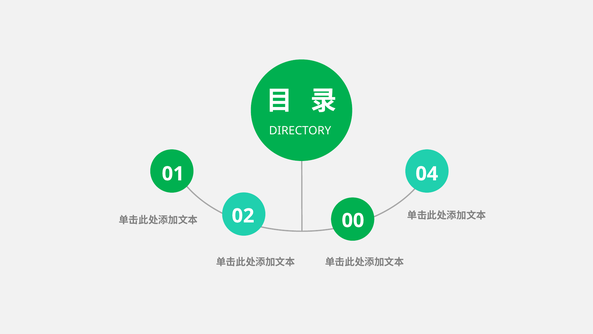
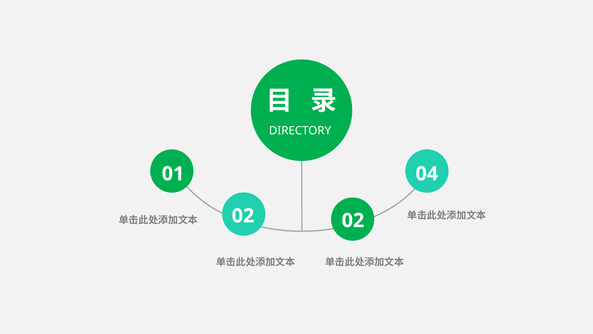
02 00: 00 -> 02
